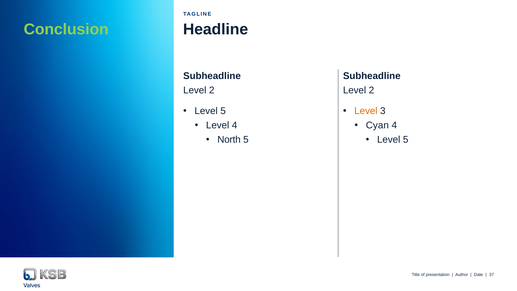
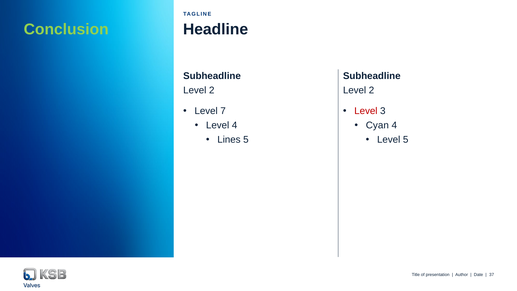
5 at (223, 111): 5 -> 7
Level at (366, 111) colour: orange -> red
North: North -> Lines
